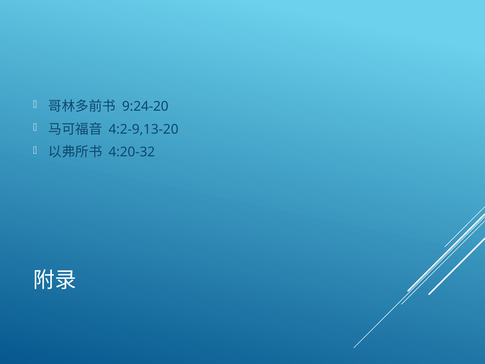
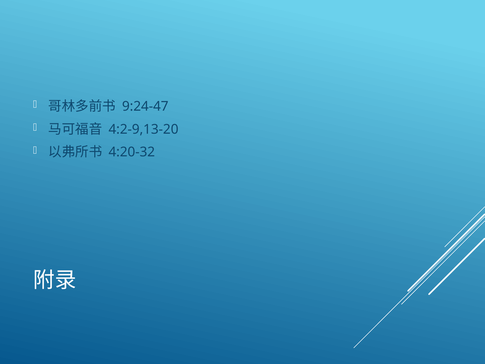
9:24-20: 9:24-20 -> 9:24-47
